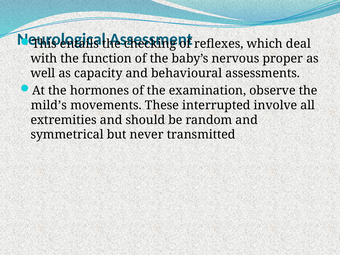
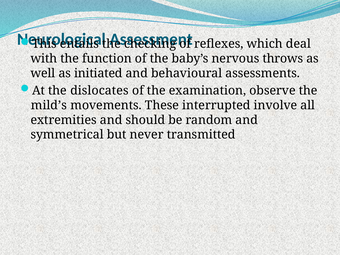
proper: proper -> throws
capacity: capacity -> initiated
hormones: hormones -> dislocates
